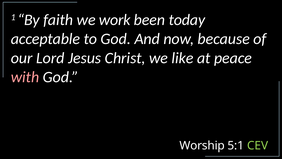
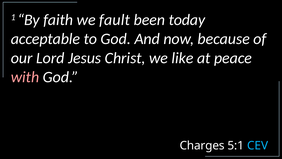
work: work -> fault
Worship: Worship -> Charges
CEV colour: light green -> light blue
